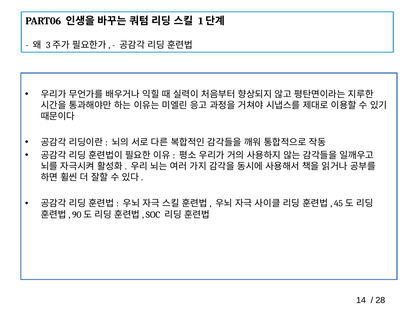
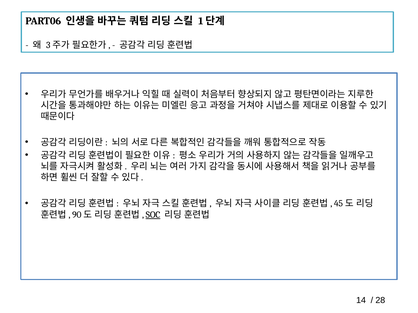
SOC underline: none -> present
